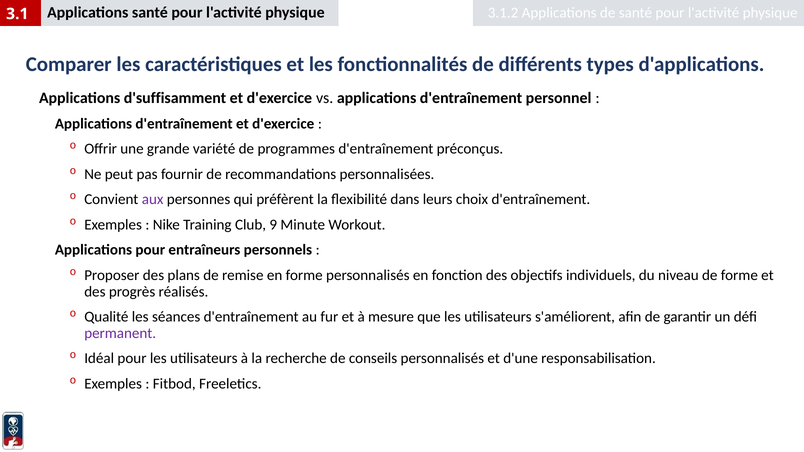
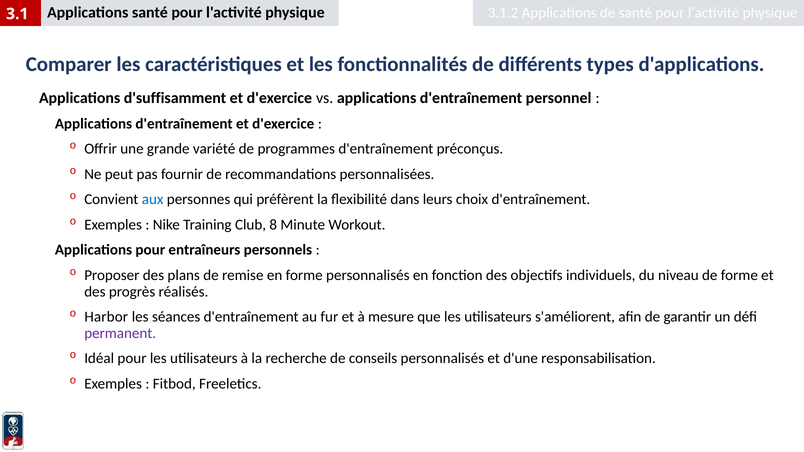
aux colour: purple -> blue
9: 9 -> 8
Qualité: Qualité -> Harbor
